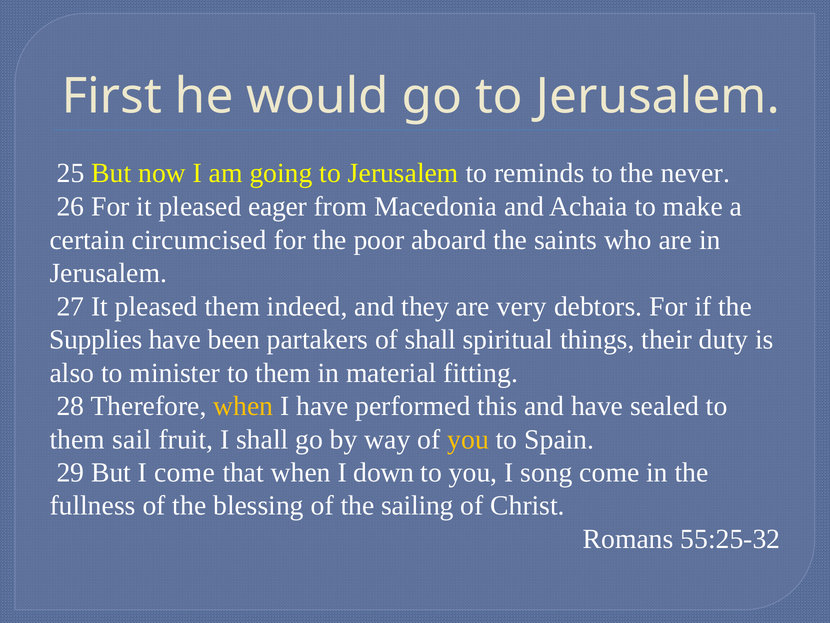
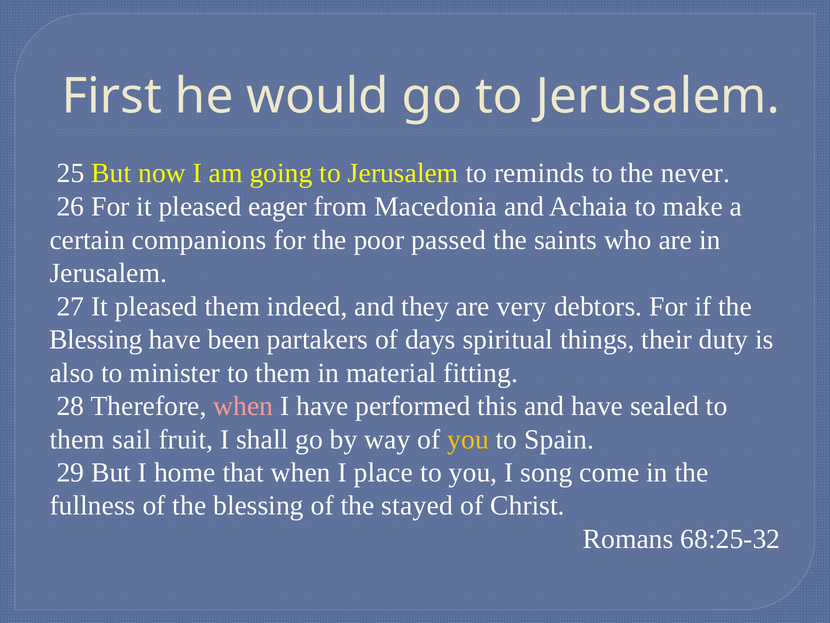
circumcised: circumcised -> companions
aboard: aboard -> passed
Supplies at (96, 339): Supplies -> Blessing
of shall: shall -> days
when at (243, 406) colour: yellow -> pink
I come: come -> home
down: down -> place
sailing: sailing -> stayed
55:25-32: 55:25-32 -> 68:25-32
